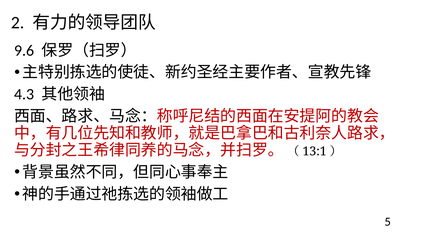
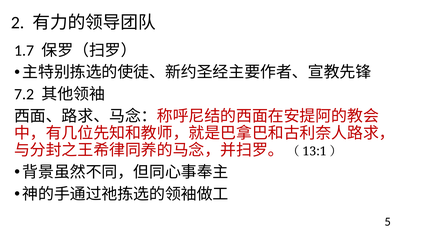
9.6: 9.6 -> 1.7
4.3: 4.3 -> 7.2
